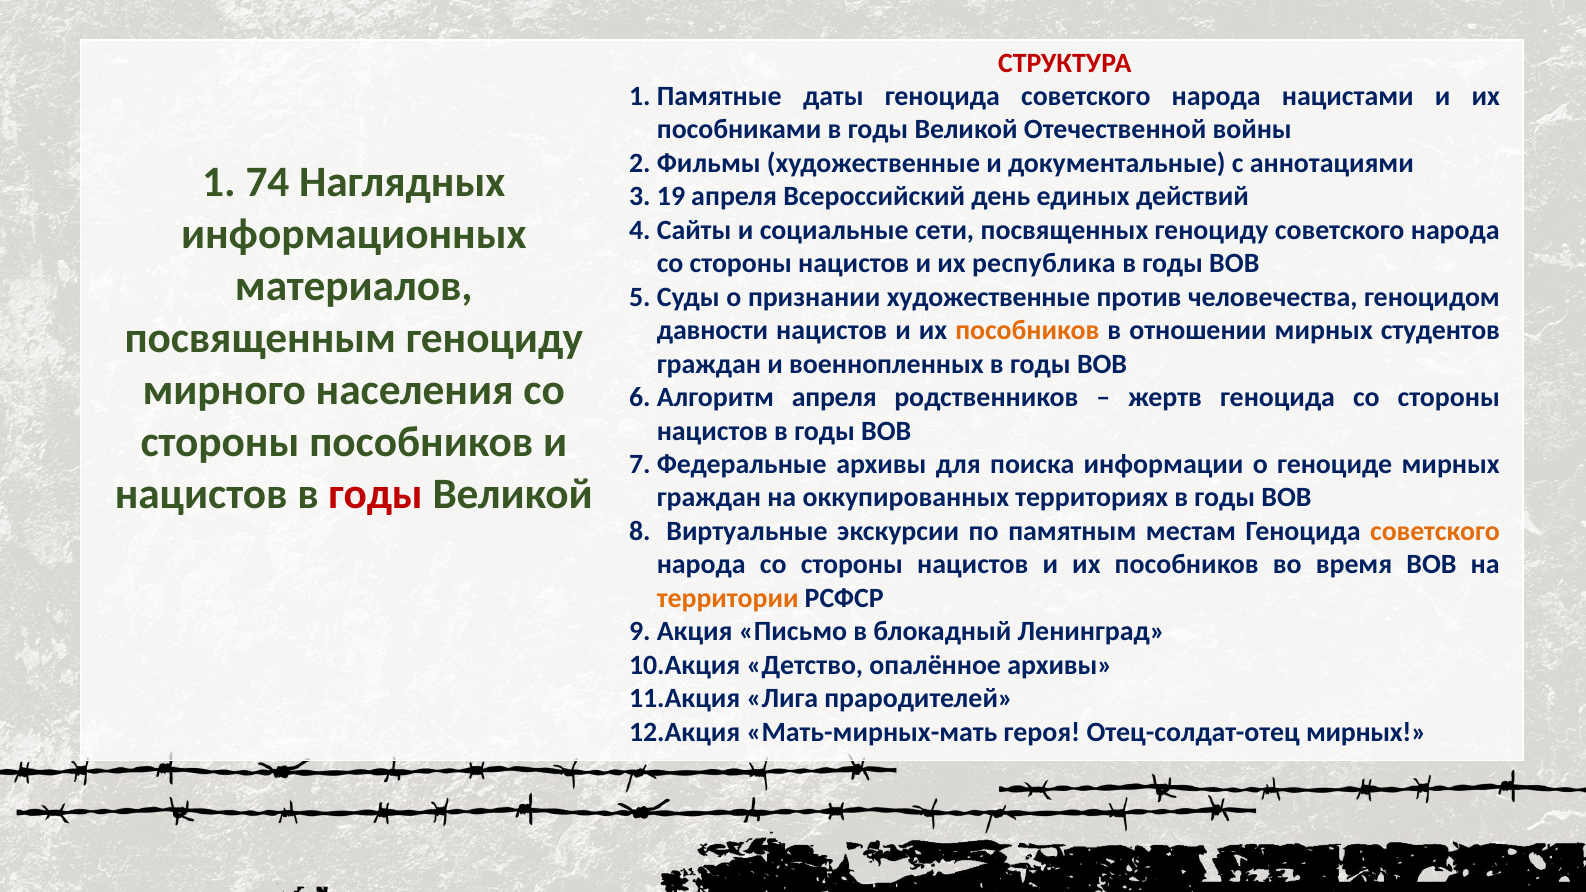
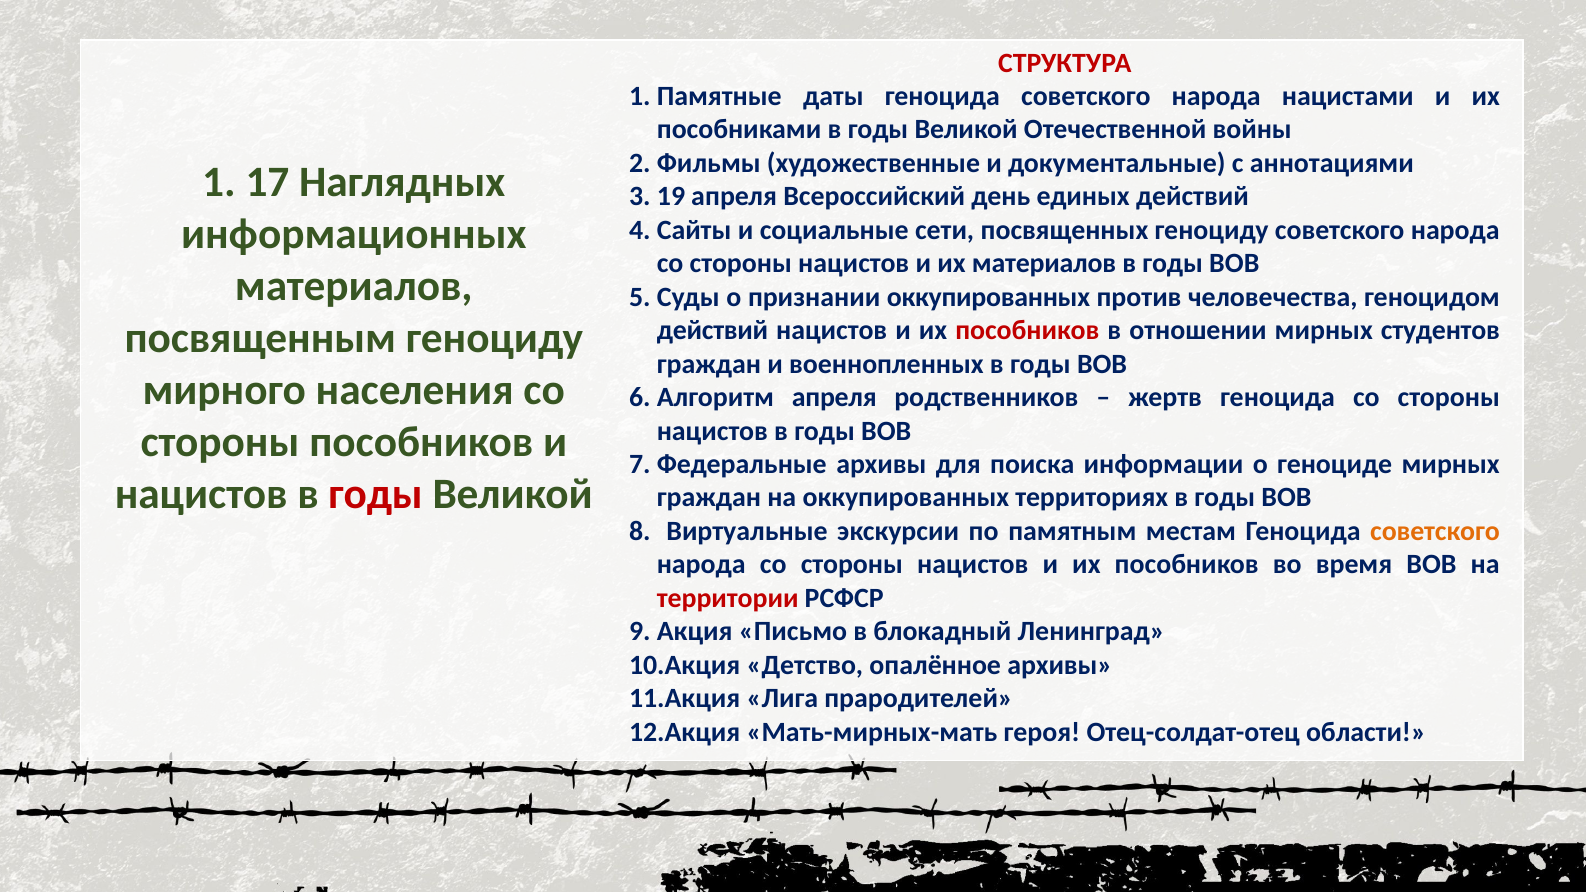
74: 74 -> 17
их республика: республика -> материалов
признании художественные: художественные -> оккупированных
давности at (712, 331): давности -> действий
пособников at (1027, 331) colour: orange -> red
территории colour: orange -> red
Отец-солдат-отец мирных: мирных -> области
